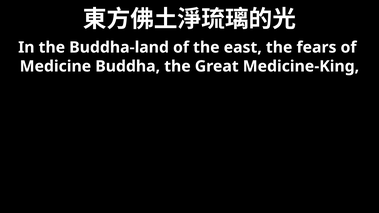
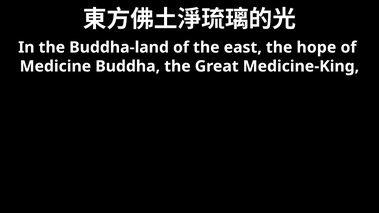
fears: fears -> hope
